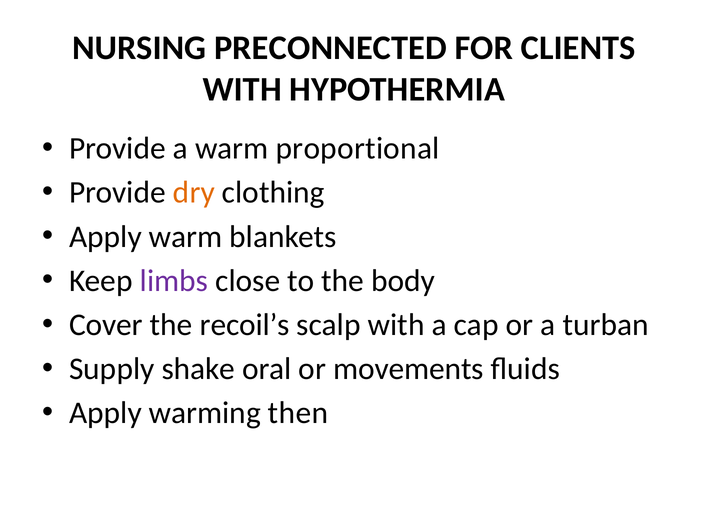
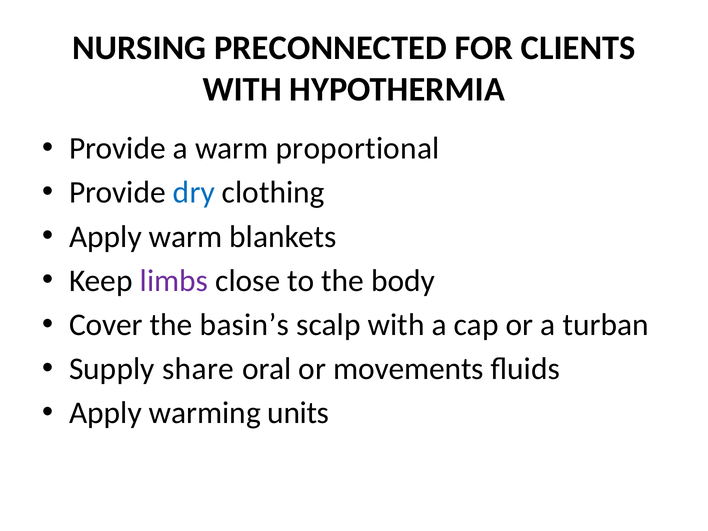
dry colour: orange -> blue
recoil’s: recoil’s -> basin’s
shake: shake -> share
then: then -> units
